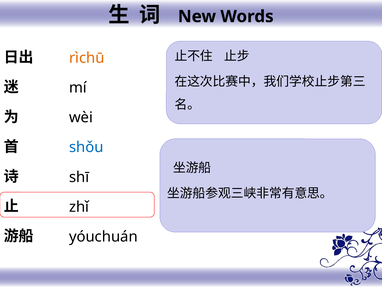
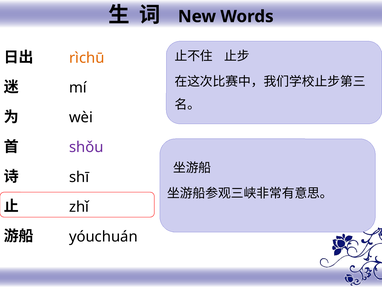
shǒu colour: blue -> purple
